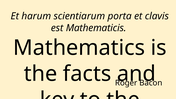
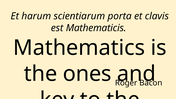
facts: facts -> ones
